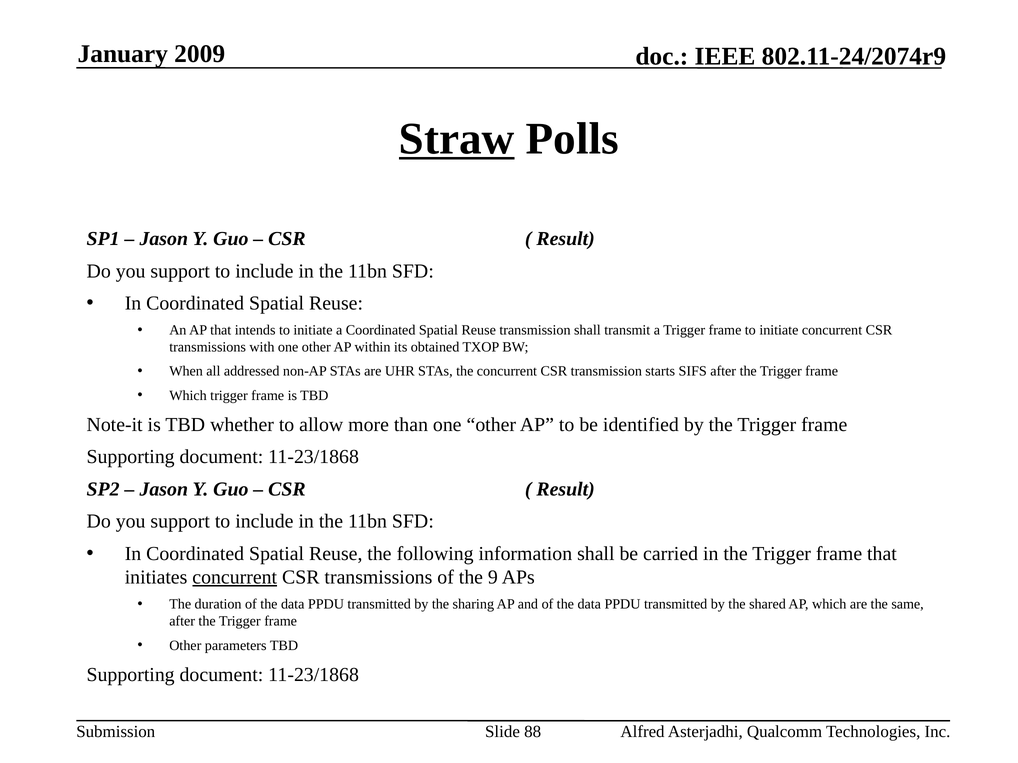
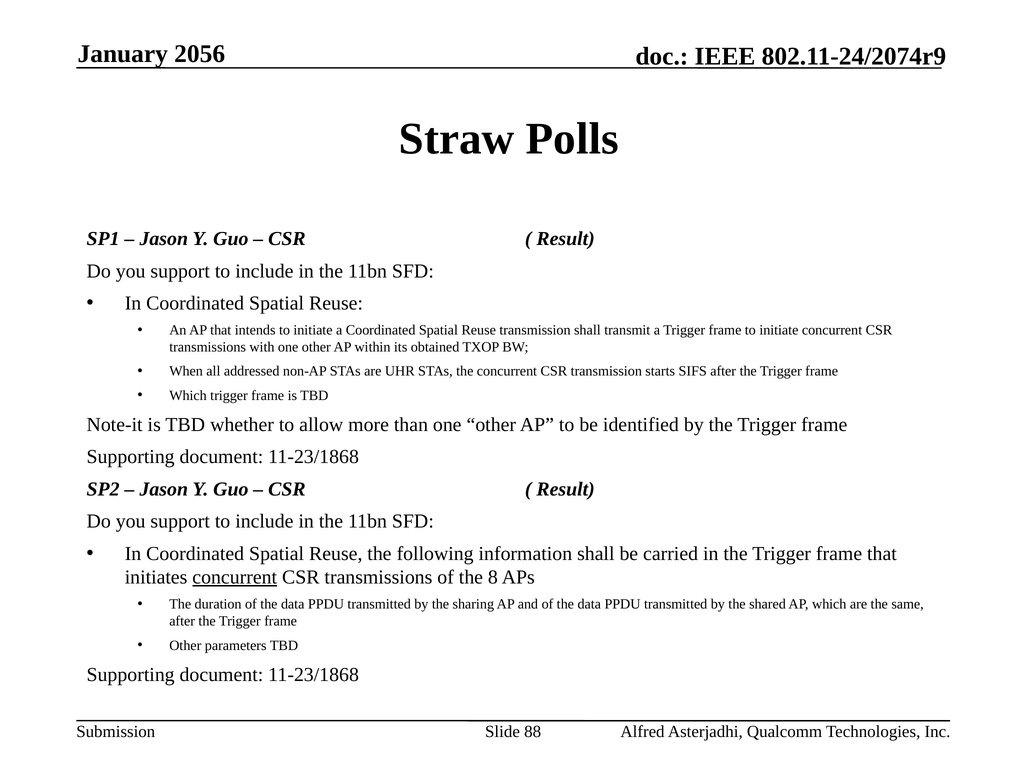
2009: 2009 -> 2056
Straw underline: present -> none
9: 9 -> 8
